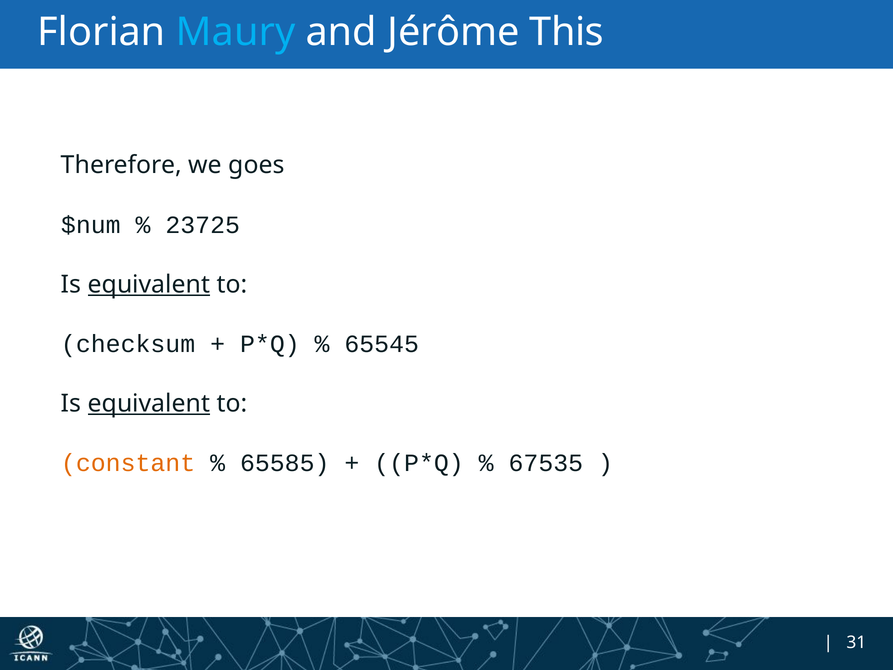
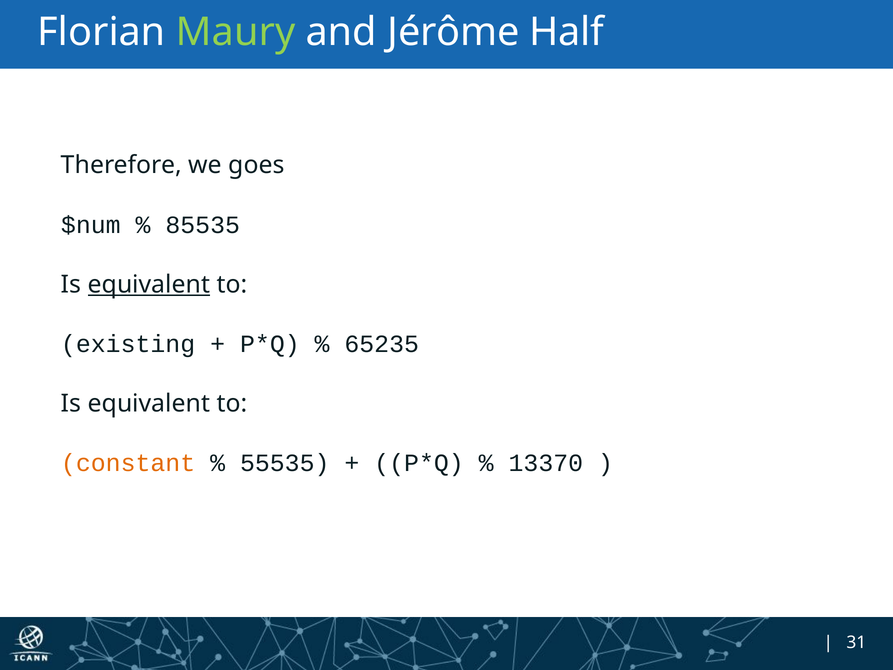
Maury colour: light blue -> light green
This: This -> Half
23725: 23725 -> 85535
checksum: checksum -> existing
65545: 65545 -> 65235
equivalent at (149, 403) underline: present -> none
65585: 65585 -> 55535
67535: 67535 -> 13370
